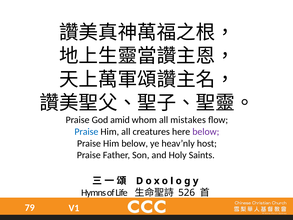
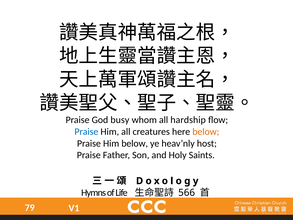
amid: amid -> busy
mistakes: mistakes -> hardship
below at (206, 132) colour: purple -> orange
526: 526 -> 566
